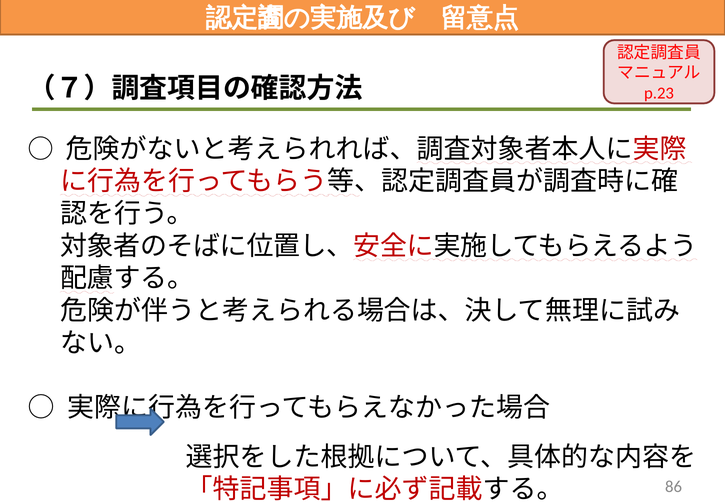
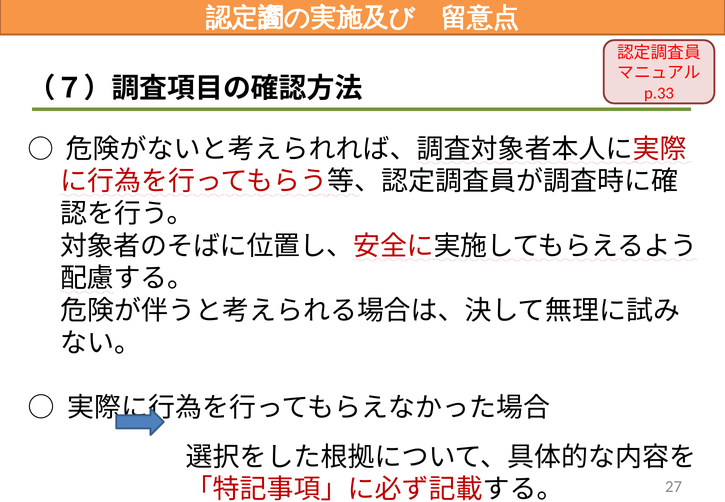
p.23: p.23 -> p.33
86: 86 -> 27
